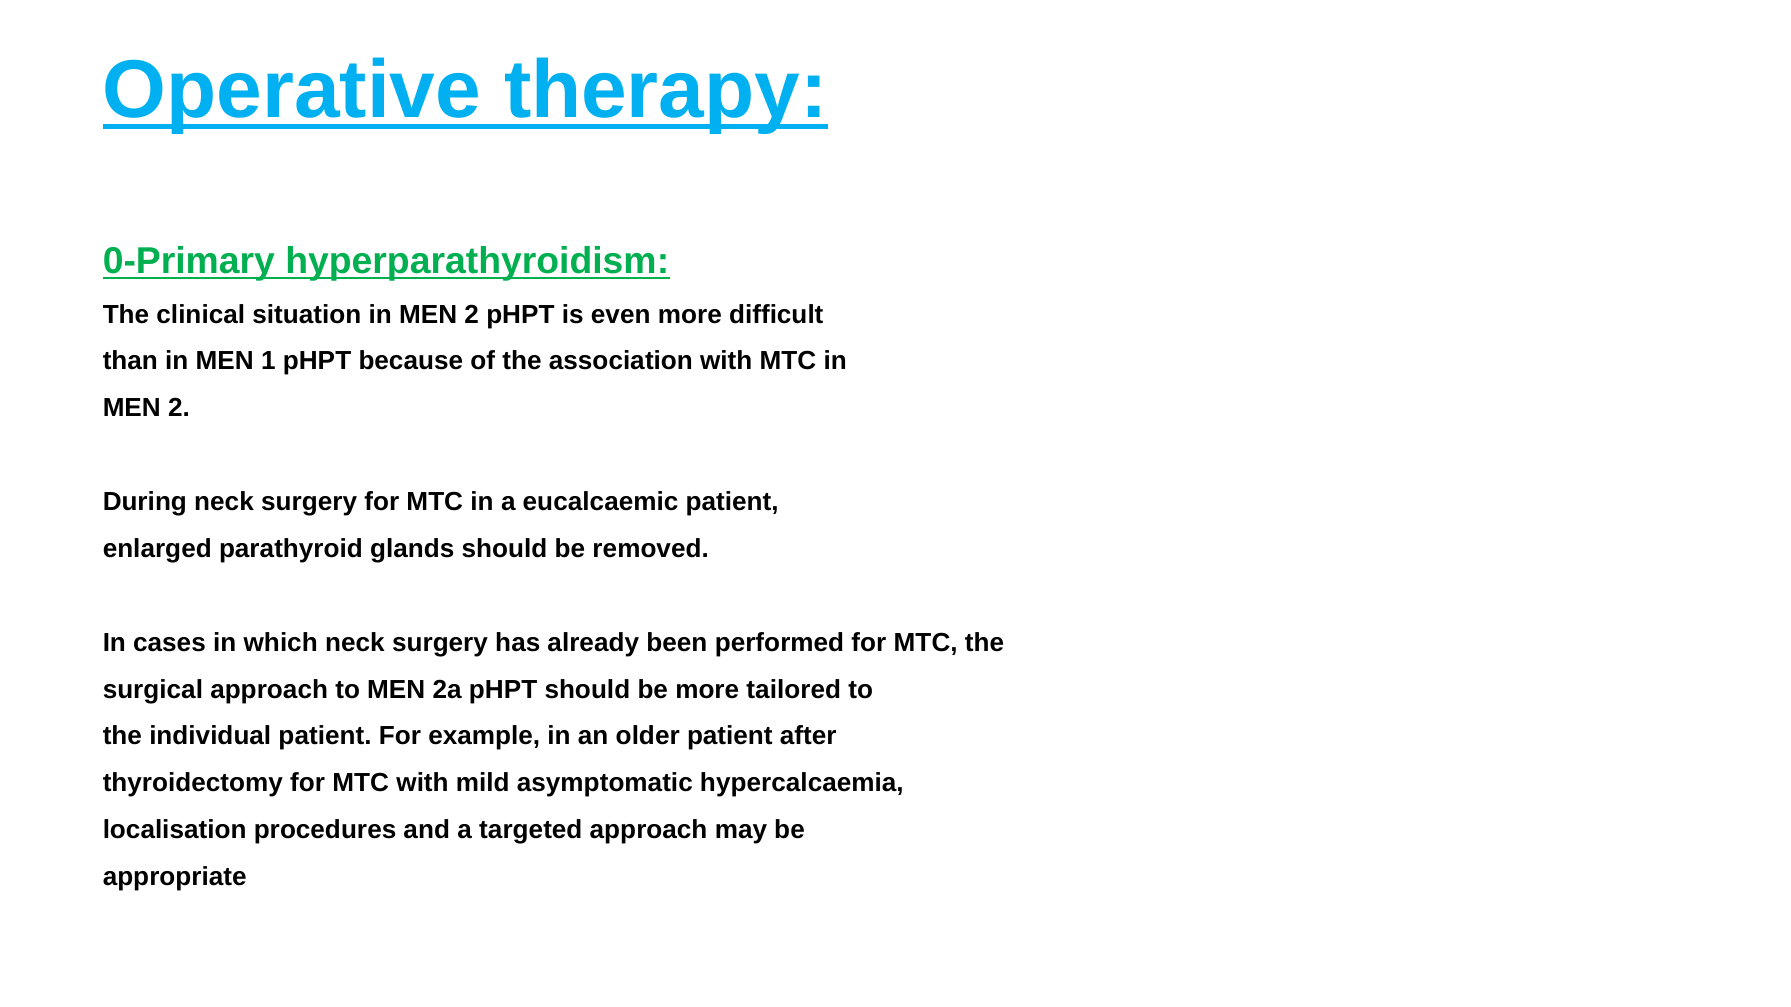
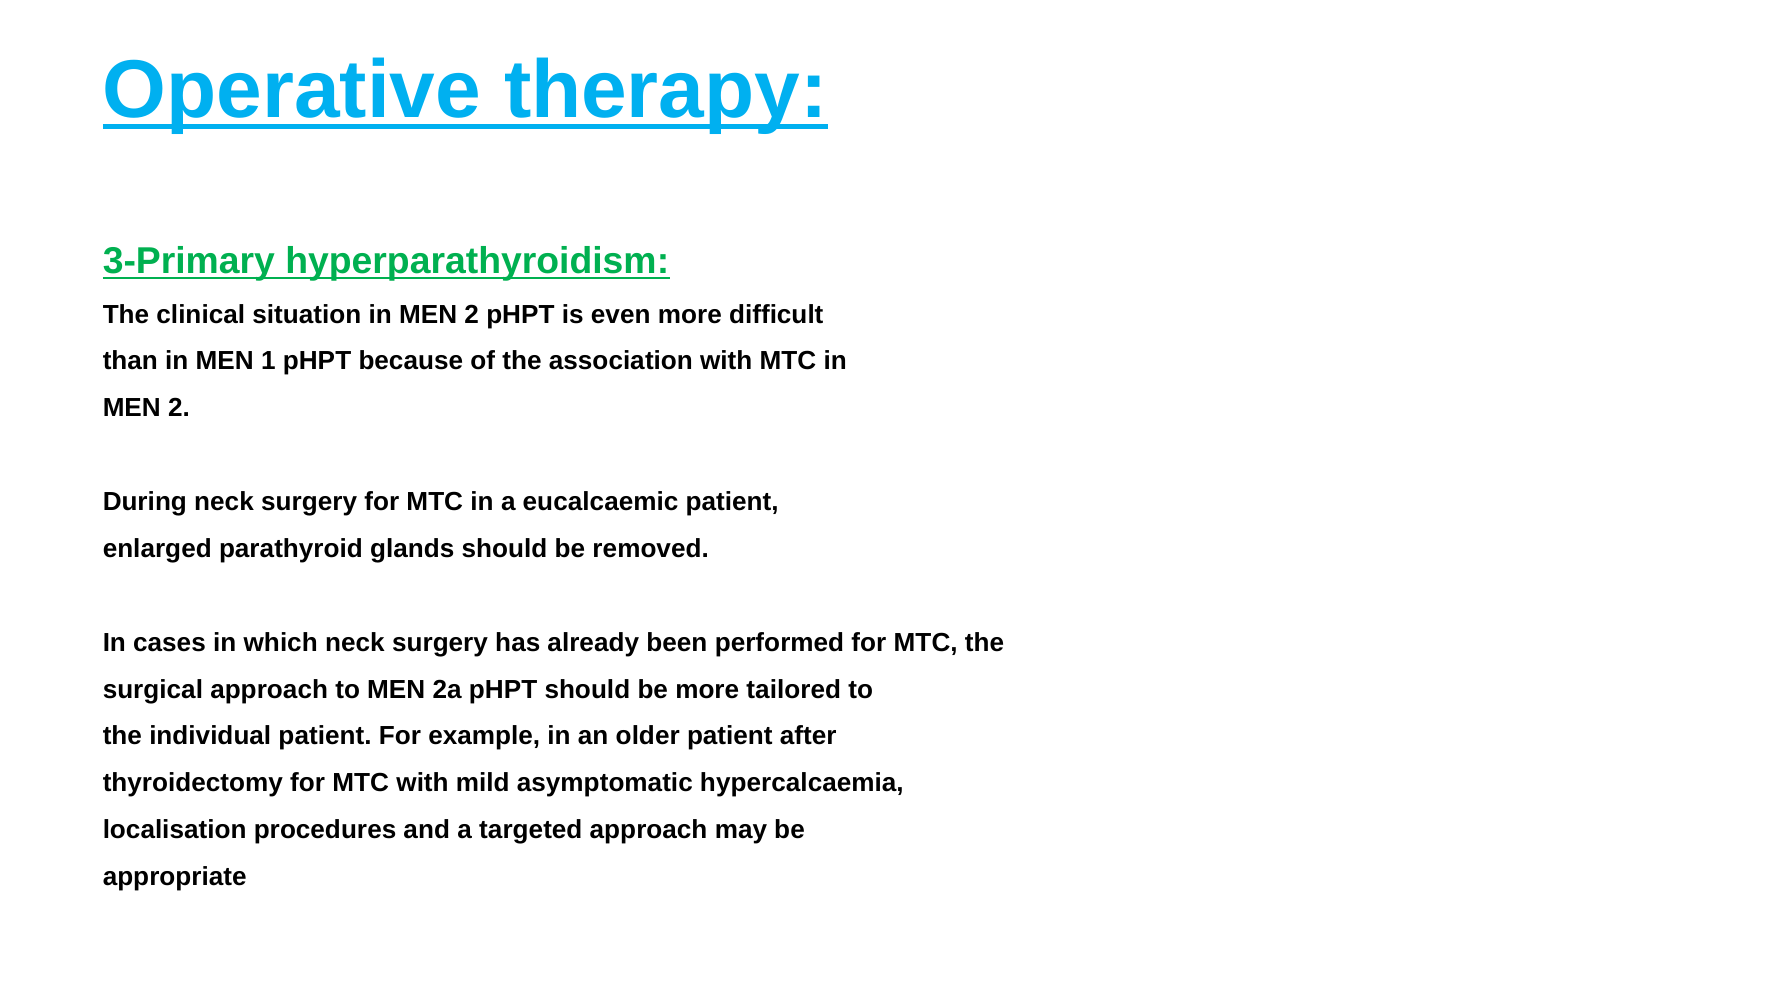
0-Primary: 0-Primary -> 3-Primary
